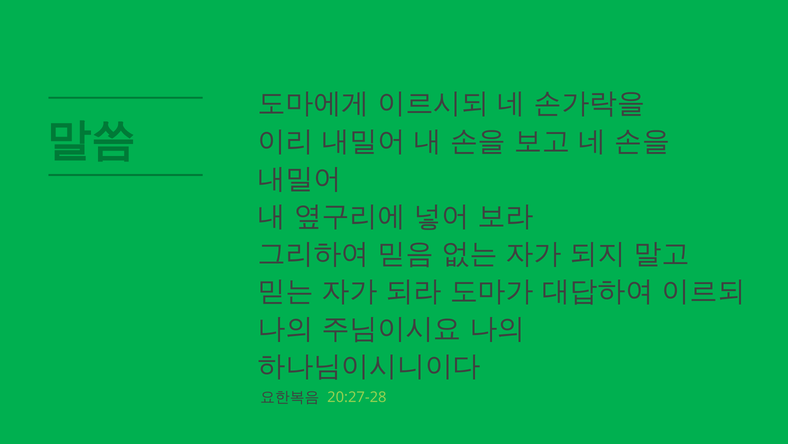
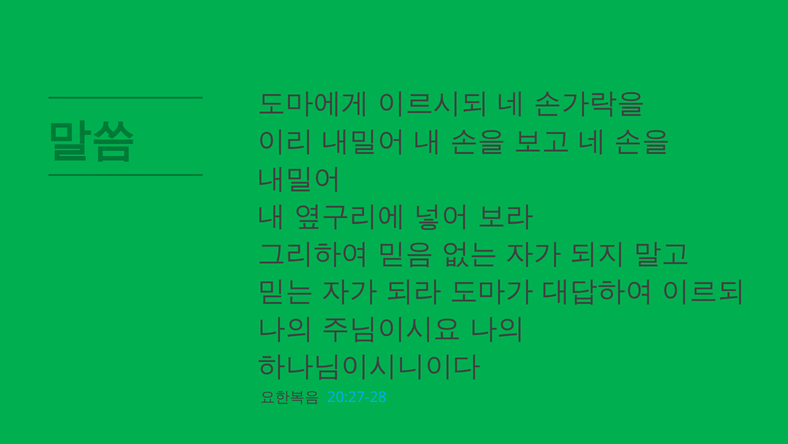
20:27-28 colour: light green -> light blue
